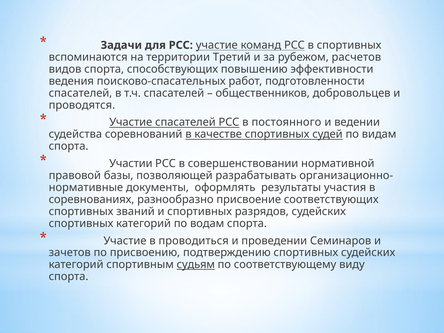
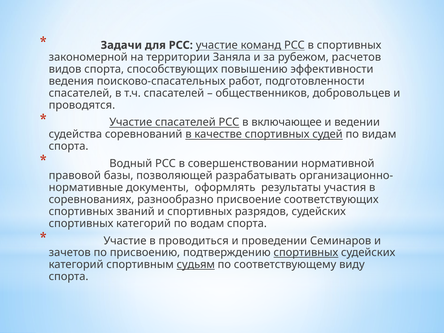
вспоминаются: вспоминаются -> закономерной
Третий: Третий -> Заняла
постоянного: постоянного -> включающее
Участии: Участии -> Водный
спортивных at (306, 253) underline: none -> present
